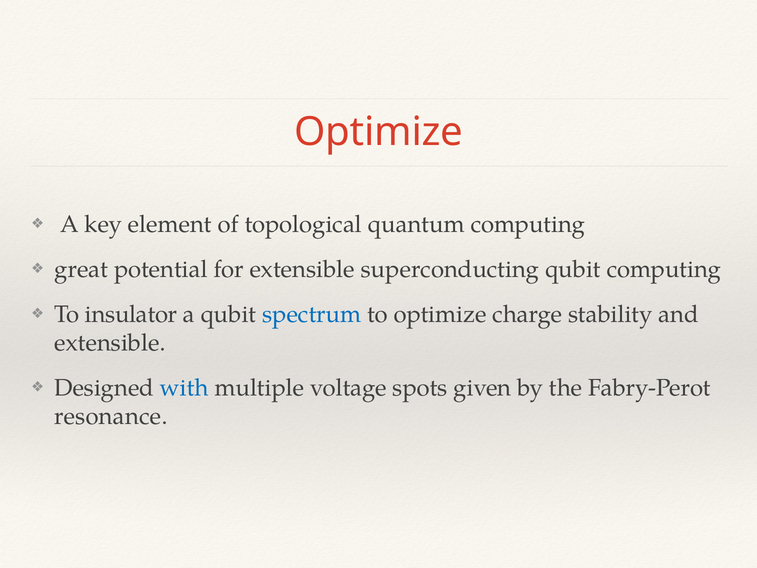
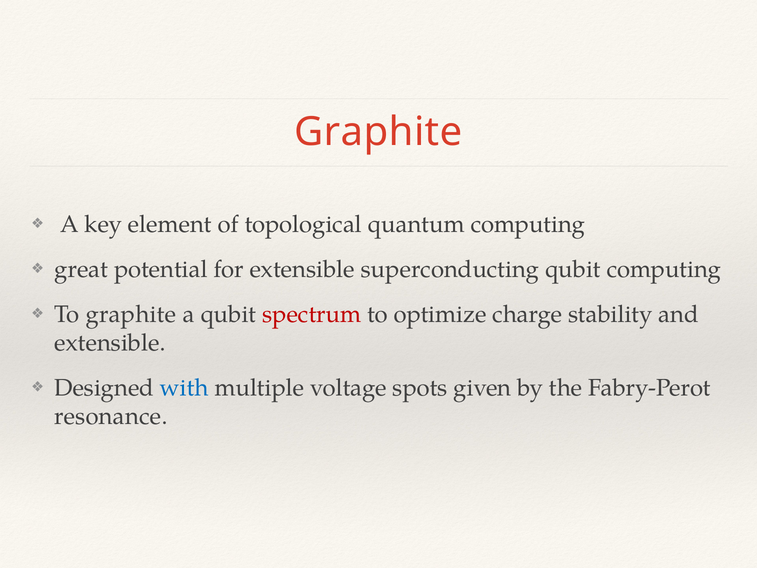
Optimize at (379, 132): Optimize -> Graphite
To insulator: insulator -> graphite
spectrum colour: blue -> red
